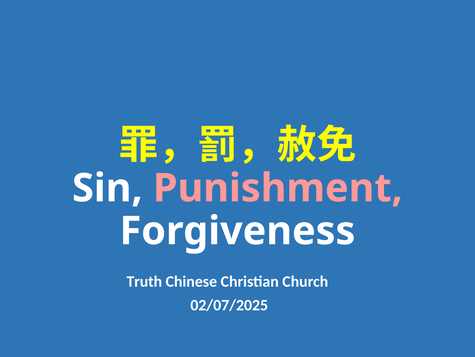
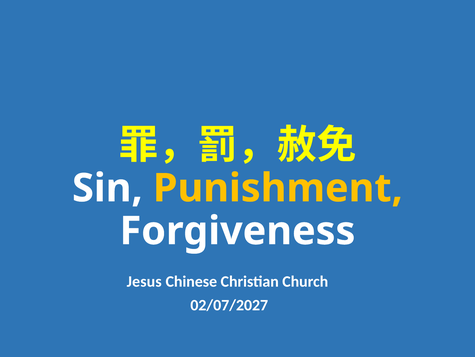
Punishment colour: pink -> yellow
Truth: Truth -> Jesus
02/07/2025: 02/07/2025 -> 02/07/2027
